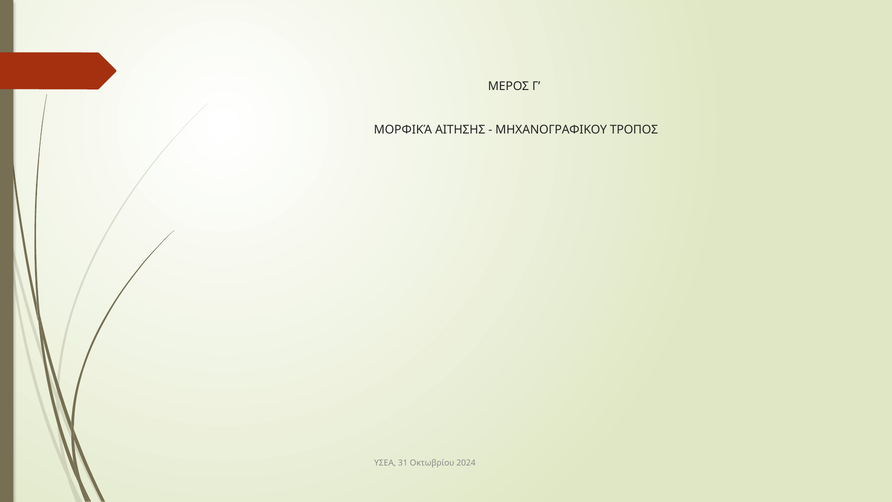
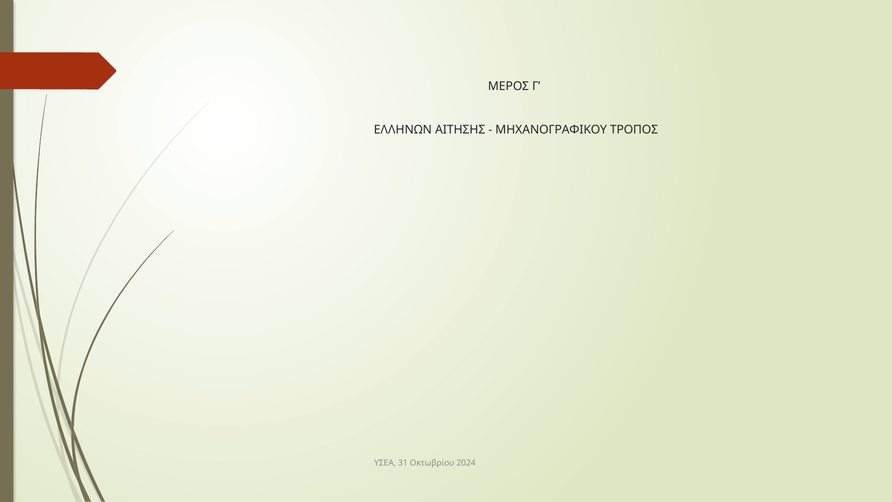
ΜΟΡΦΙΚΆ: ΜΟΡΦΙΚΆ -> ΕΛΛΗΝΩΝ
